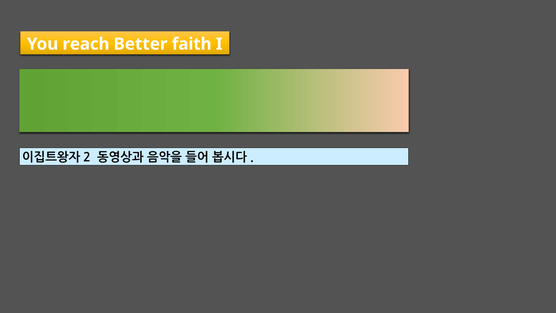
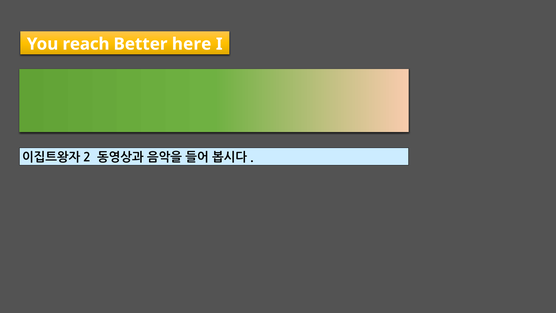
faith: faith -> here
